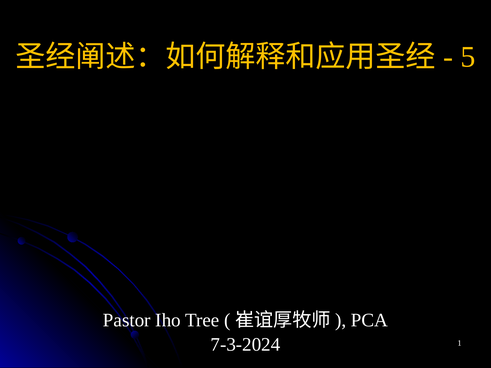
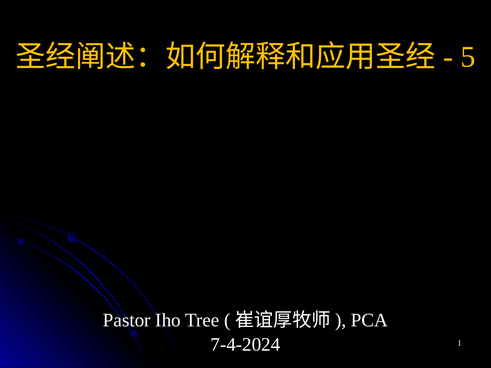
7-3-2024: 7-3-2024 -> 7-4-2024
